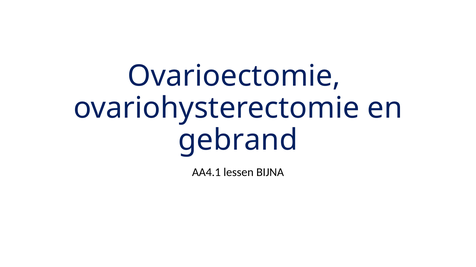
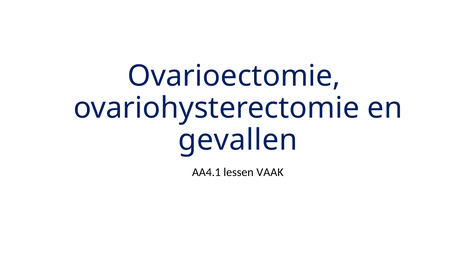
gebrand: gebrand -> gevallen
BIJNA: BIJNA -> VAAK
